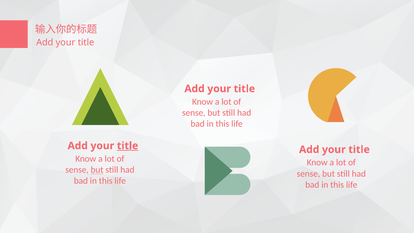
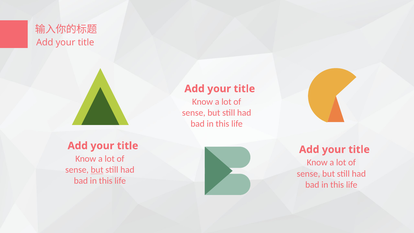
title at (128, 146) underline: present -> none
